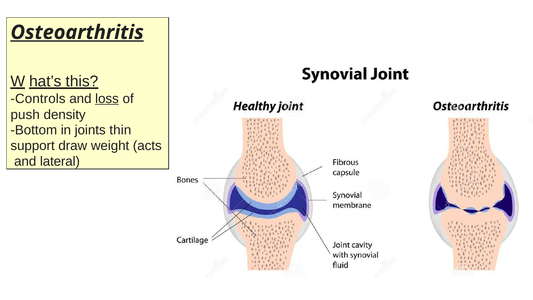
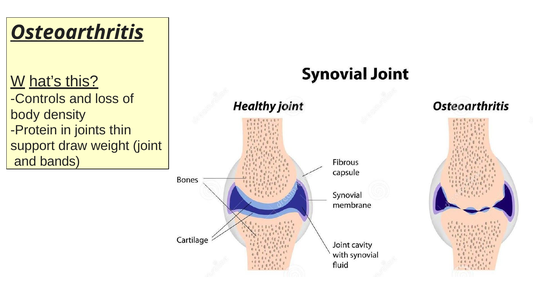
loss underline: present -> none
push: push -> body
Bottom: Bottom -> Protein
acts: acts -> joint
lateral: lateral -> bands
